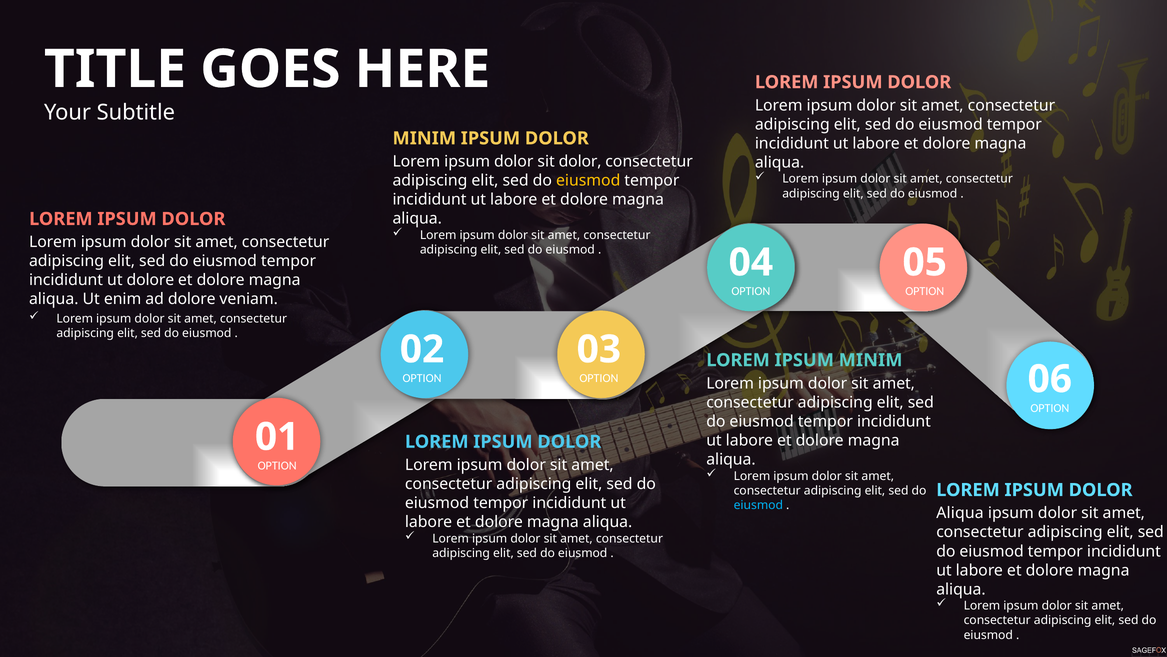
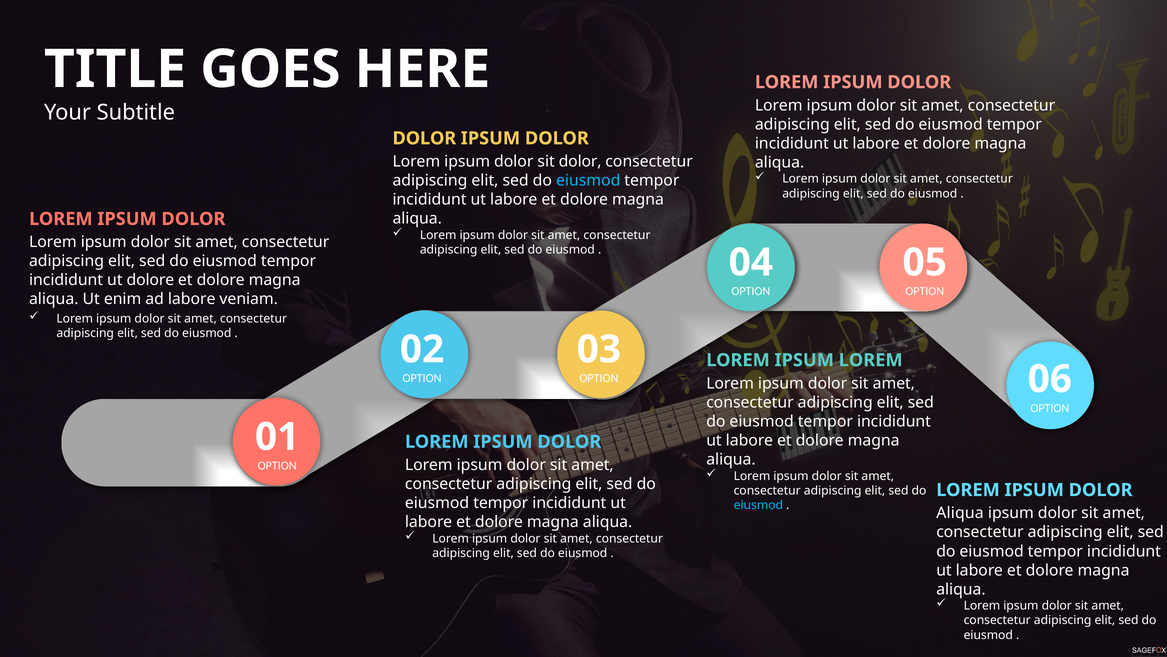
MINIM at (424, 138): MINIM -> DOLOR
eiusmod at (588, 180) colour: yellow -> light blue
ad dolore: dolore -> labore
IPSUM MINIM: MINIM -> LOREM
